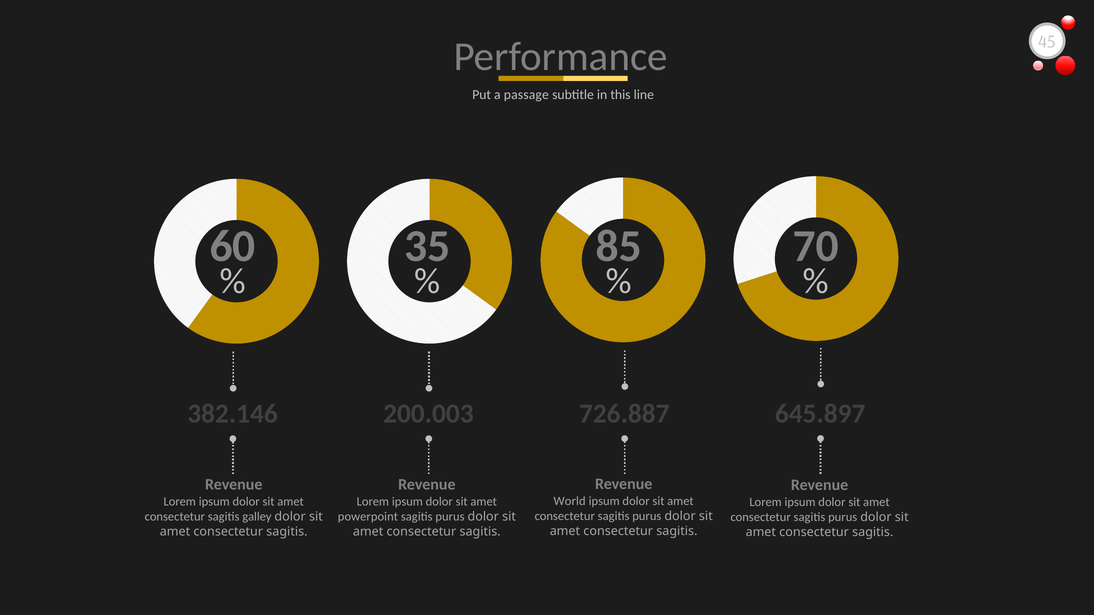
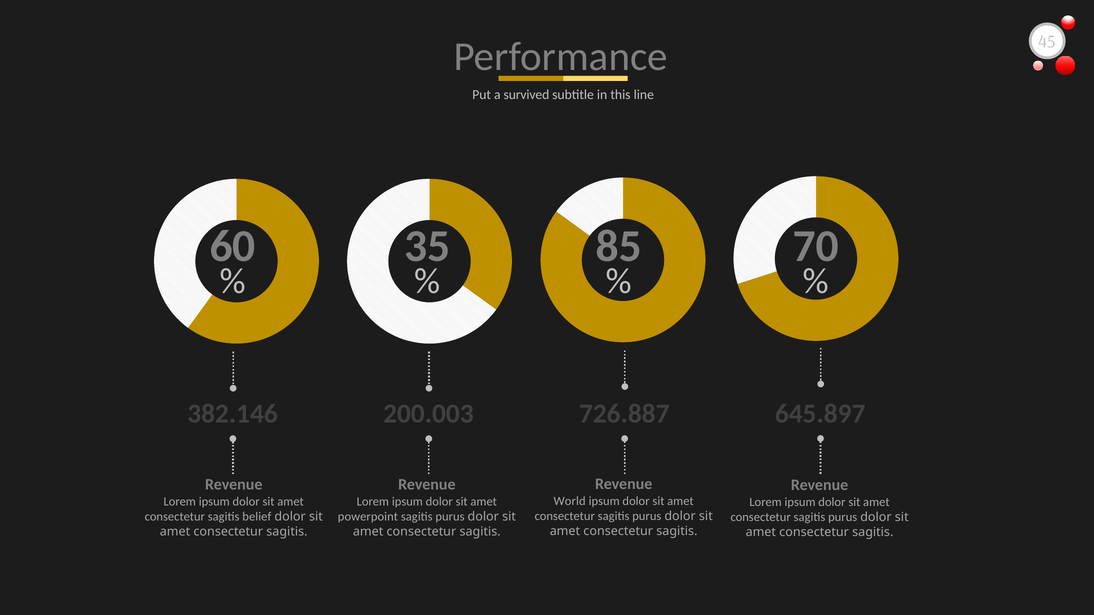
passage: passage -> survived
galley: galley -> belief
